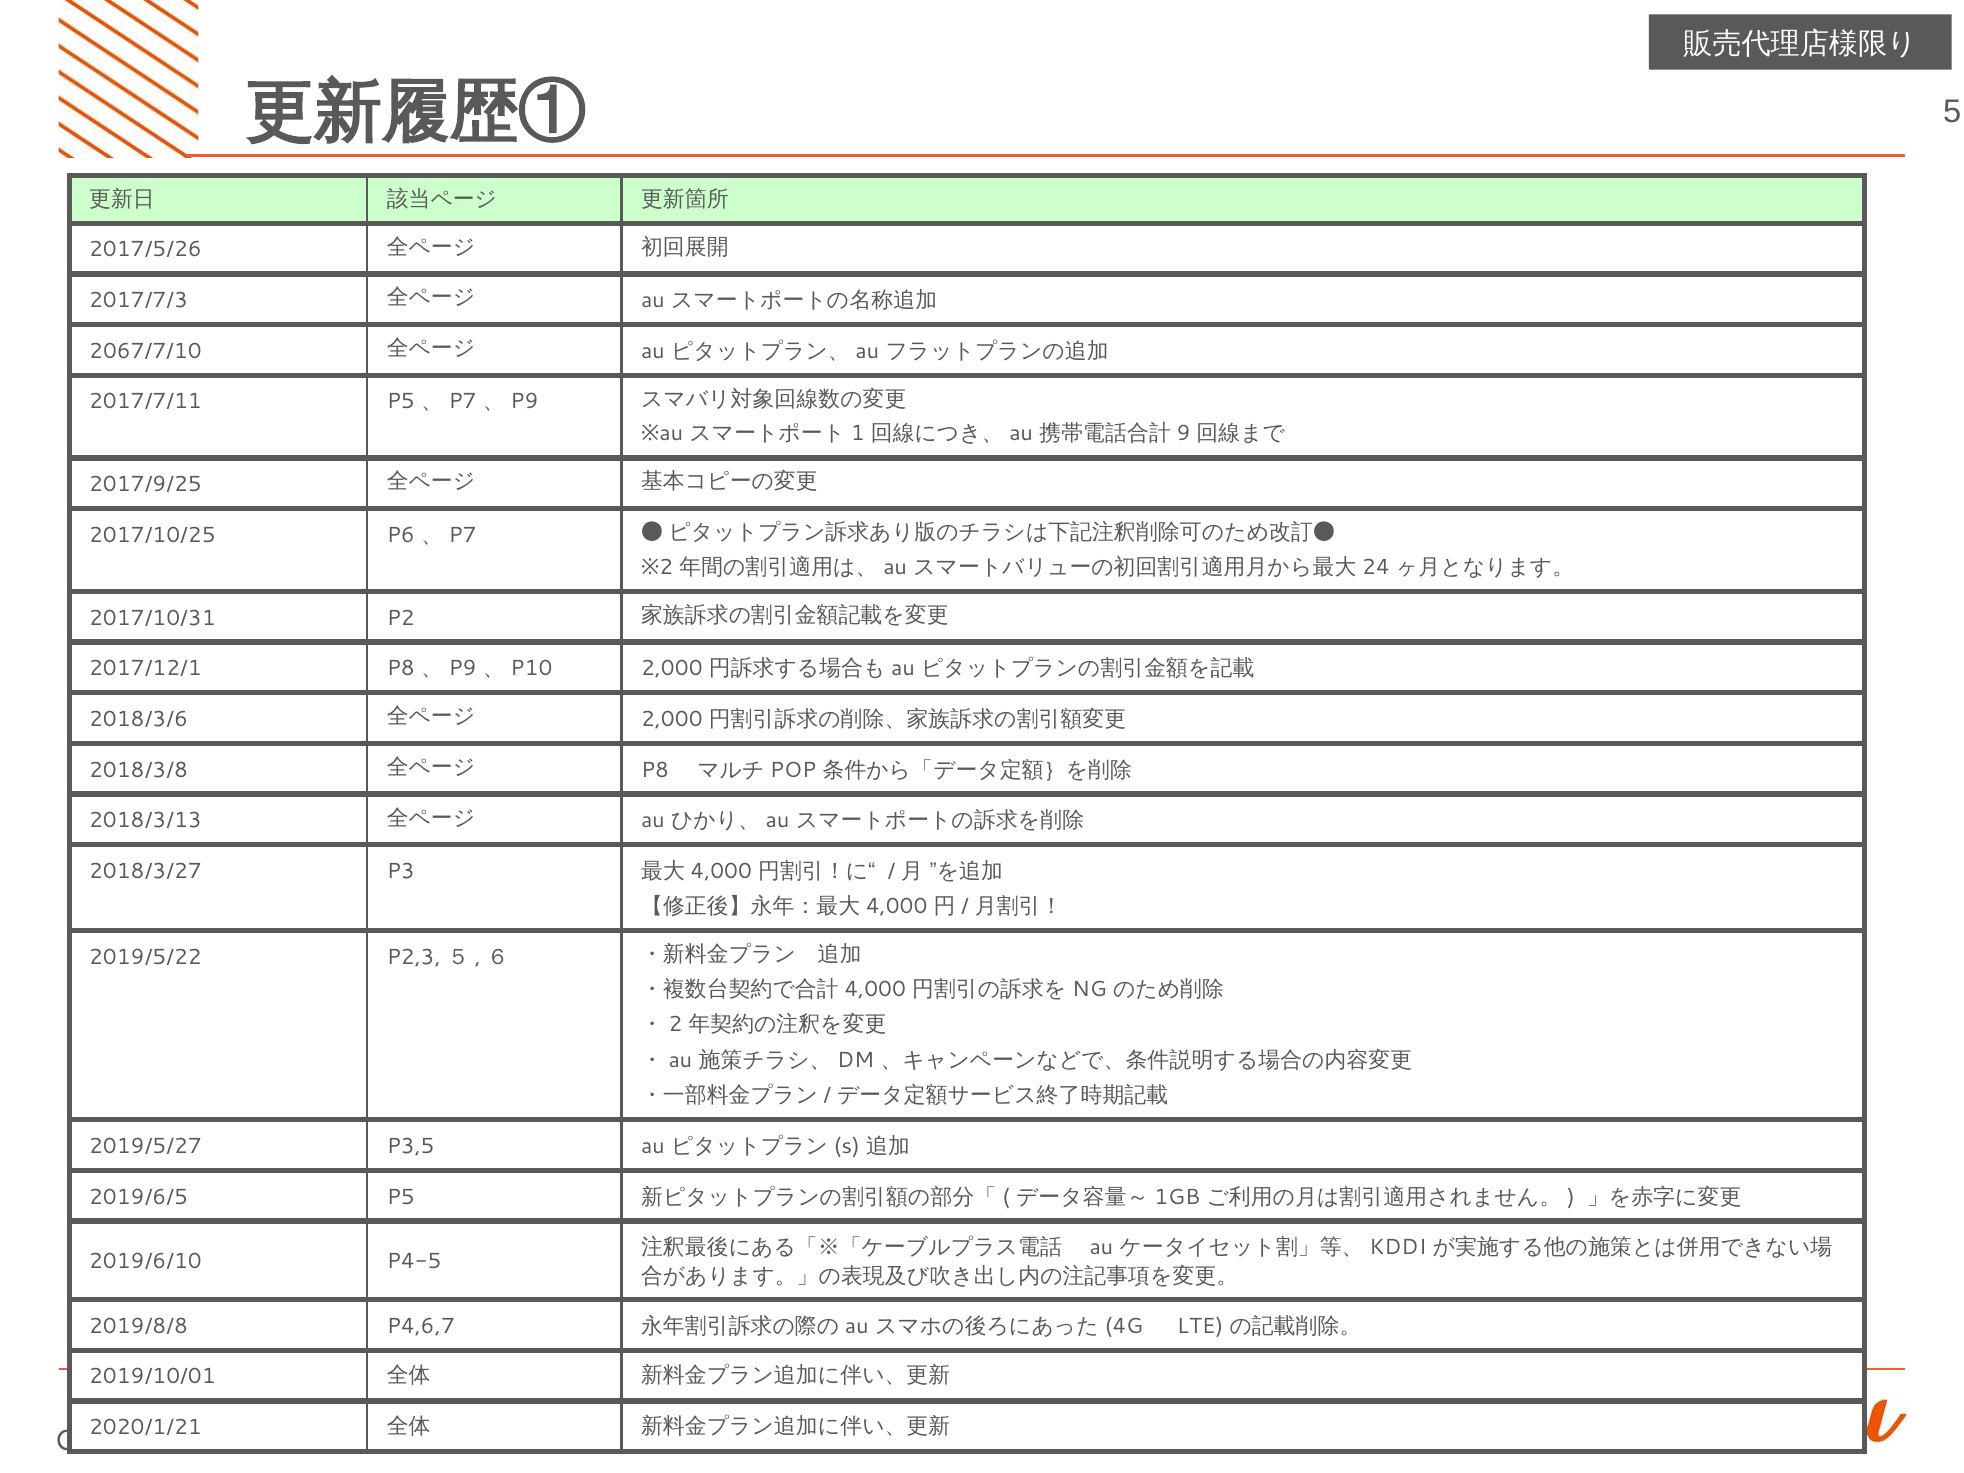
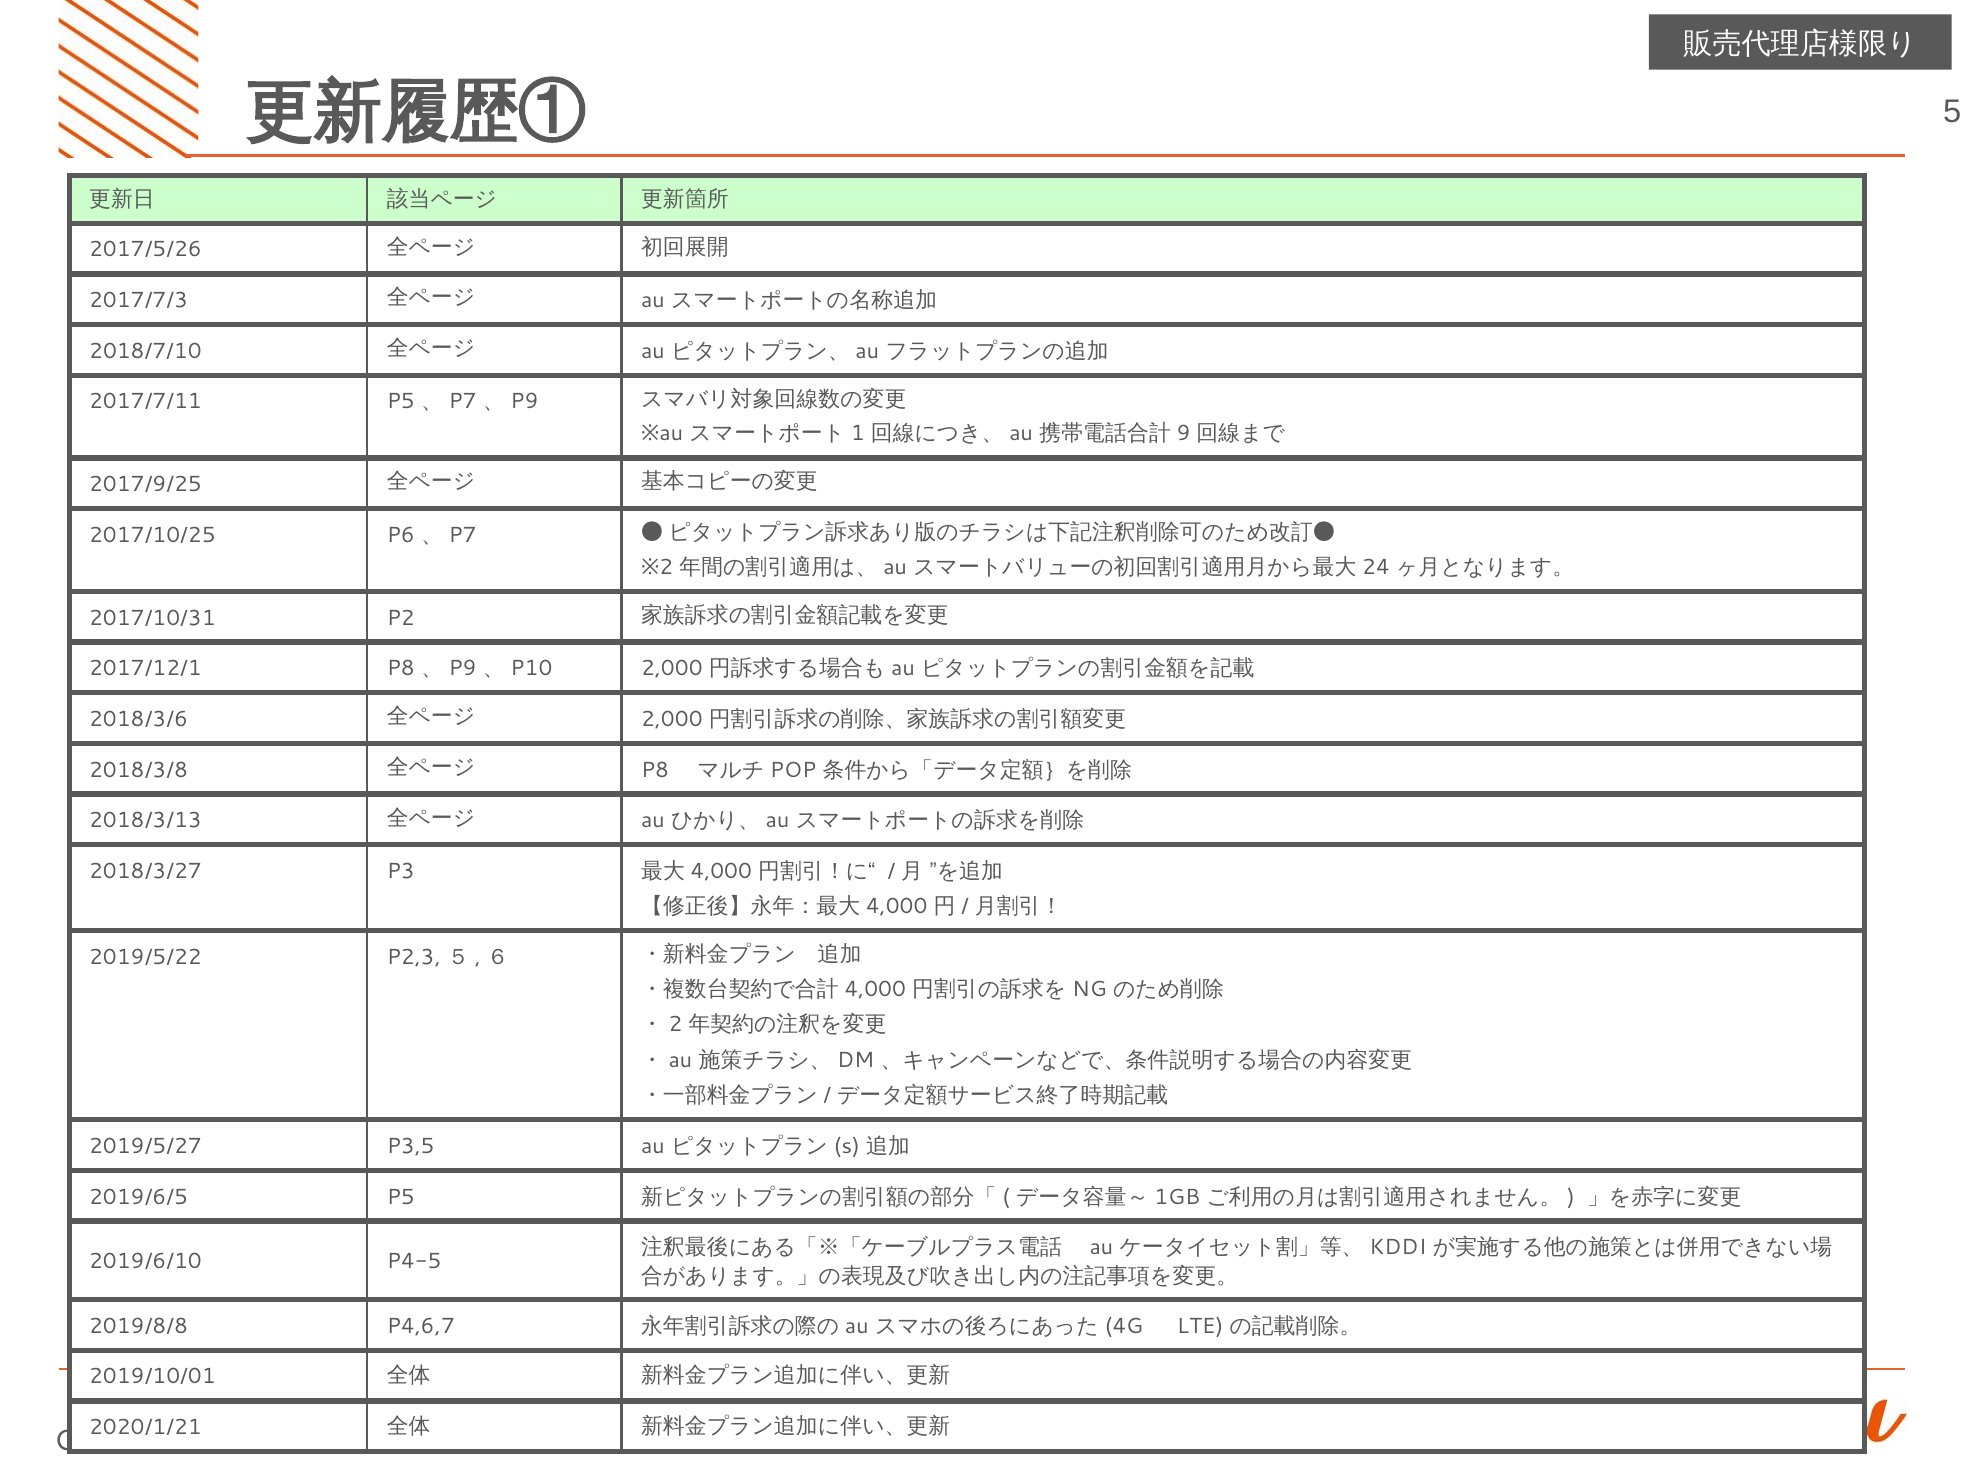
2067/7/10: 2067/7/10 -> 2018/7/10
